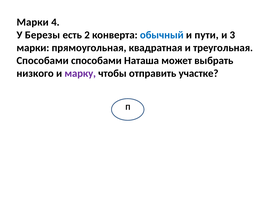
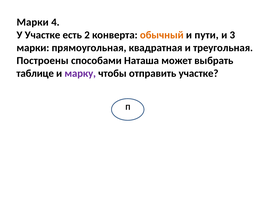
У Березы: Березы -> Участке
обычный colour: blue -> orange
Способами at (43, 61): Способами -> Построены
низкого: низкого -> таблице
